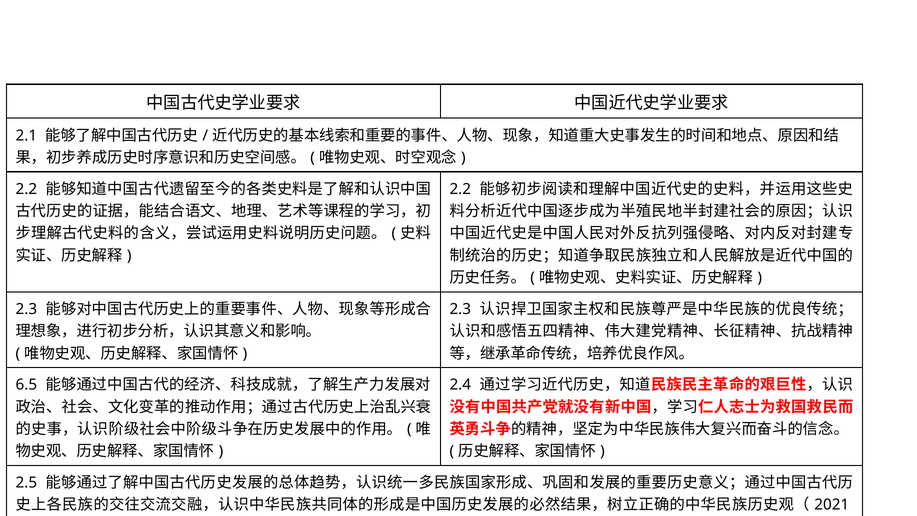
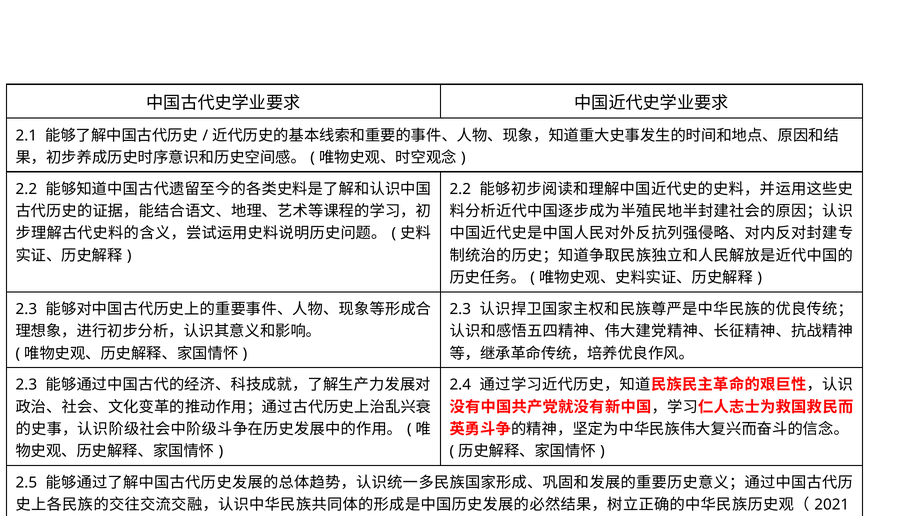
6.5 at (26, 385): 6.5 -> 2.3
